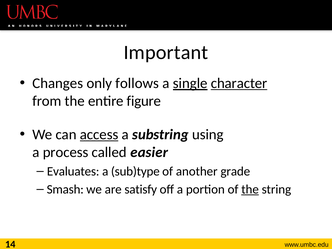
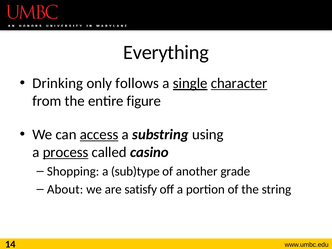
Important: Important -> Everything
Changes: Changes -> Drinking
process underline: none -> present
easier: easier -> casino
Evaluates: Evaluates -> Shopping
Smash: Smash -> About
the at (250, 189) underline: present -> none
